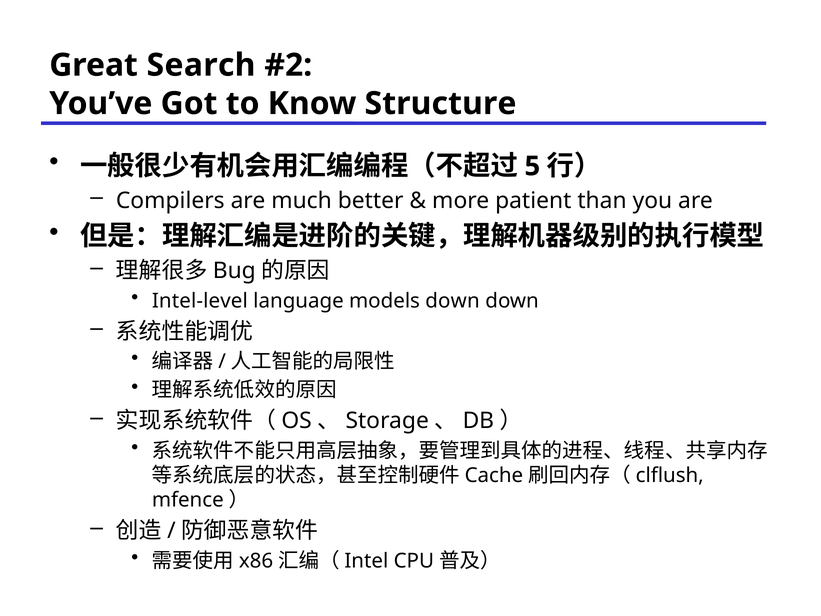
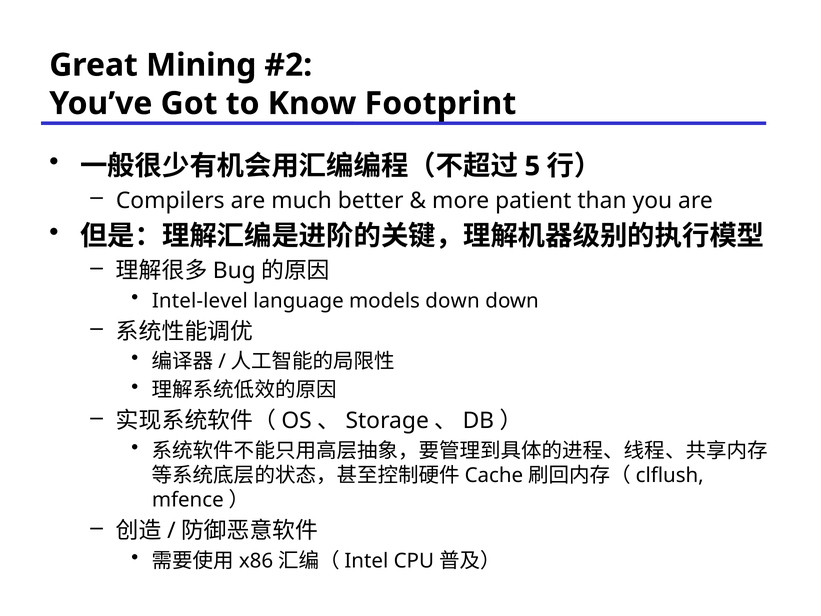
Search: Search -> Mining
Structure: Structure -> Footprint
